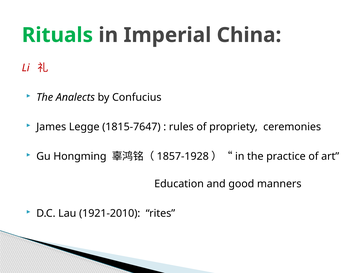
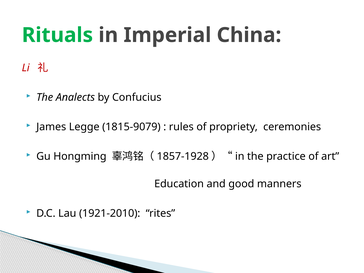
1815-7647: 1815-7647 -> 1815-9079
